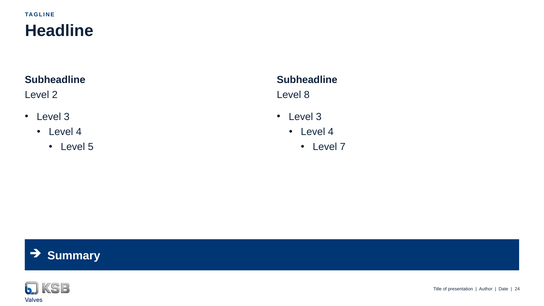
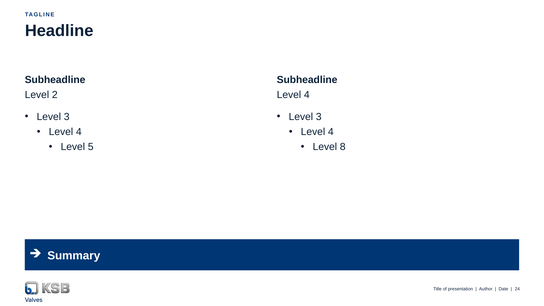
8 at (307, 95): 8 -> 4
7: 7 -> 8
